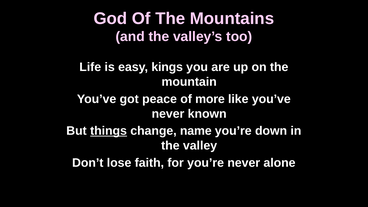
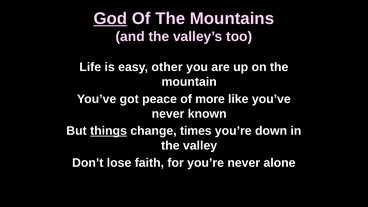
God underline: none -> present
kings: kings -> other
name: name -> times
